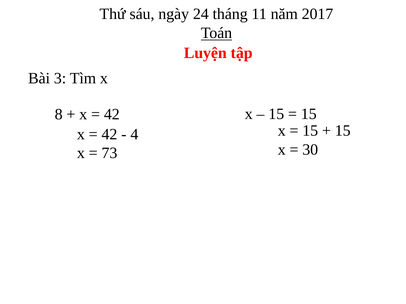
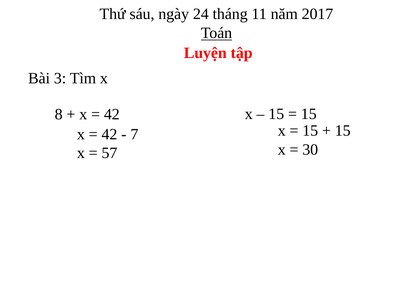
4: 4 -> 7
73: 73 -> 57
